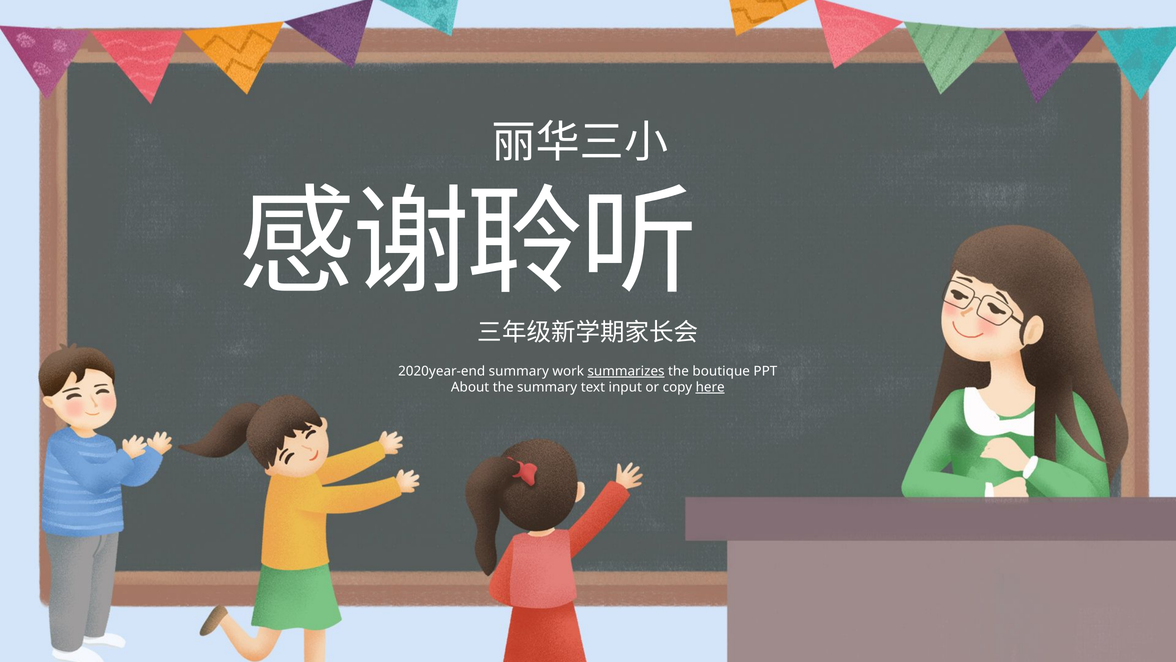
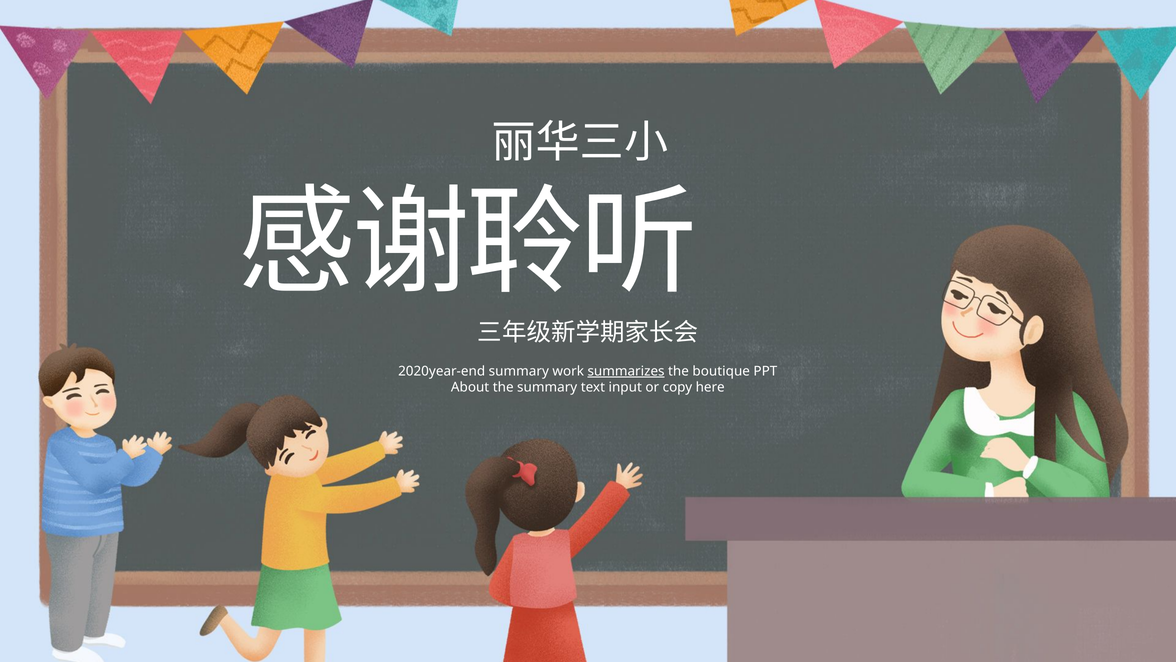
here underline: present -> none
